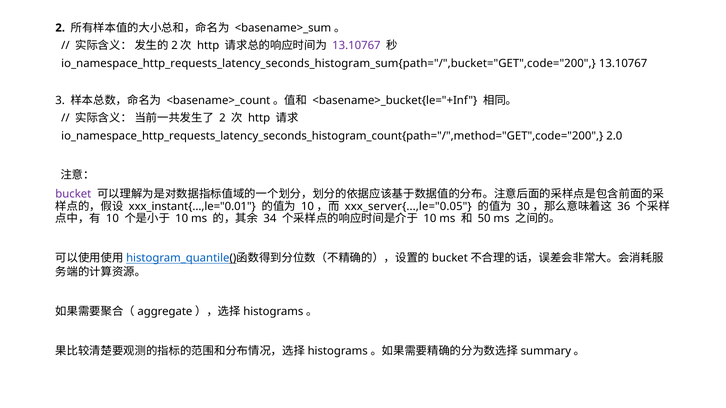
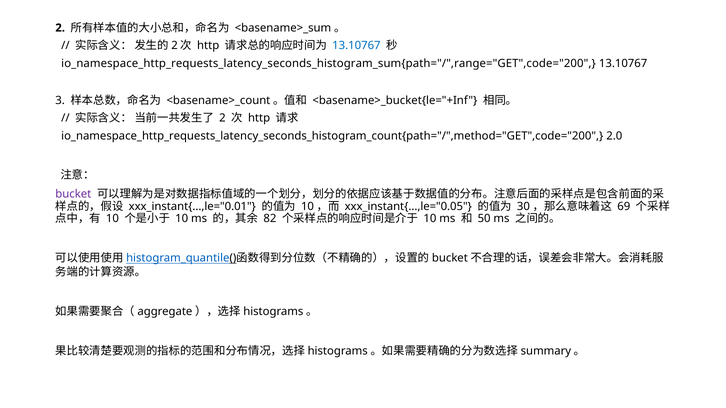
13.10767 at (356, 46) colour: purple -> blue
io_namespace_http_requests_latency_seconds_histogram_sum{path="/",bucket="GET",code="200: io_namespace_http_requests_latency_seconds_histogram_sum{path="/",bucket="GET",code="200 -> io_namespace_http_requests_latency_seconds_histogram_sum{path="/",range="GET",code="200
xxx_server{...,le="0.05: xxx_server{...,le="0.05 -> xxx_instant{...,le="0.05
36: 36 -> 69
34: 34 -> 82
